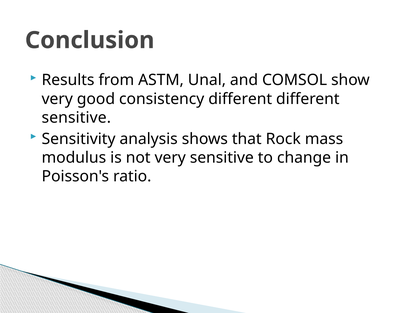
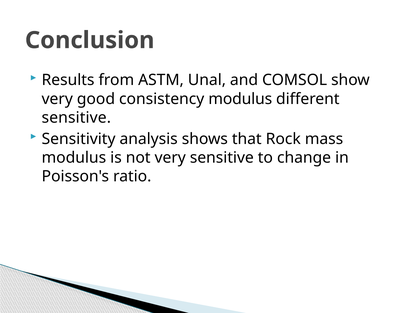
consistency different: different -> modulus
